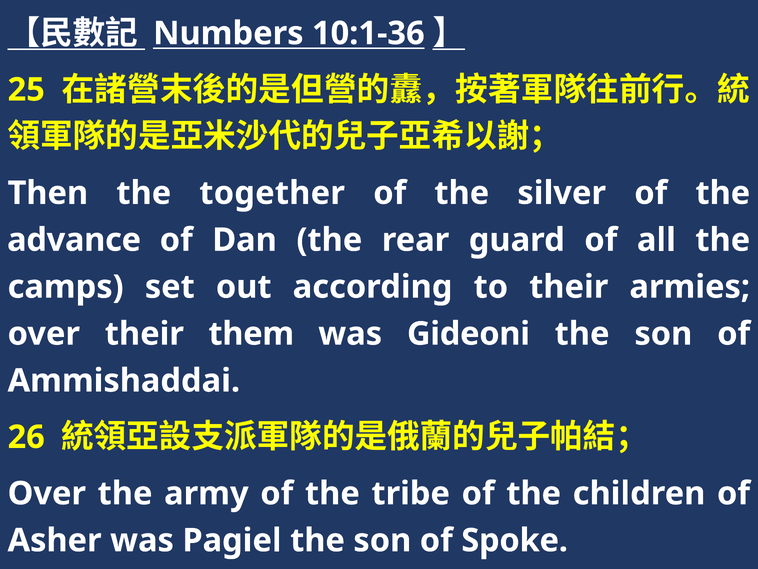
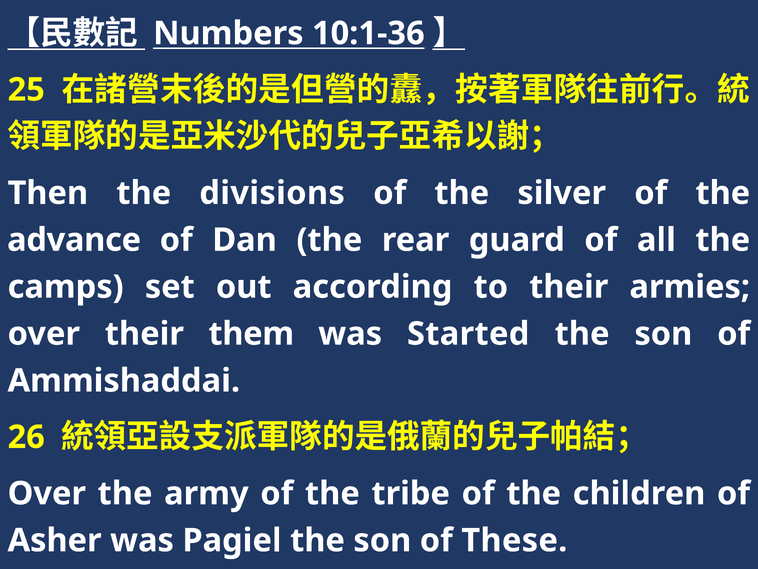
together: together -> divisions
Gideoni: Gideoni -> Started
Spoke: Spoke -> These
